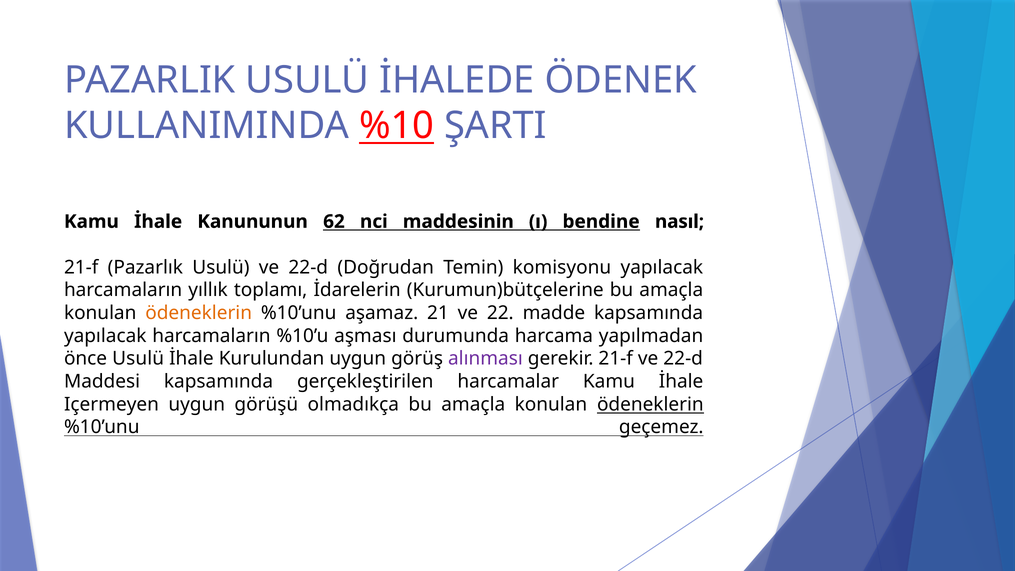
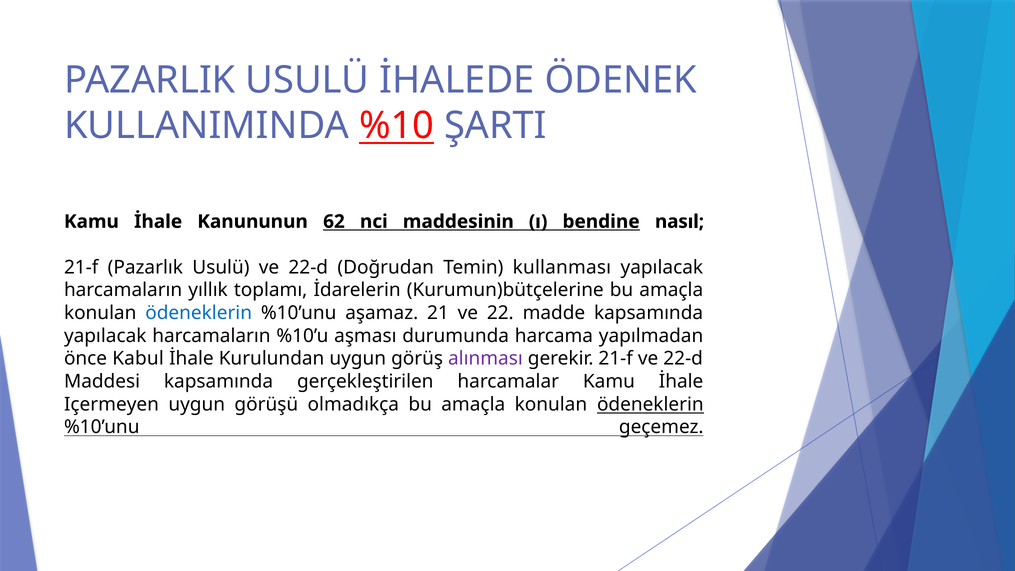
komisyonu: komisyonu -> kullanması
ödeneklerin at (199, 313) colour: orange -> blue
önce Usulü: Usulü -> Kabul
